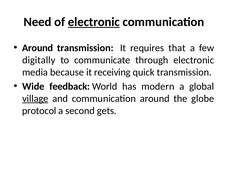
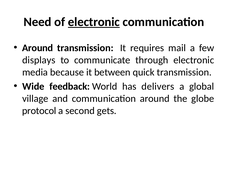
that: that -> mail
digitally: digitally -> displays
receiving: receiving -> between
modern: modern -> delivers
village underline: present -> none
